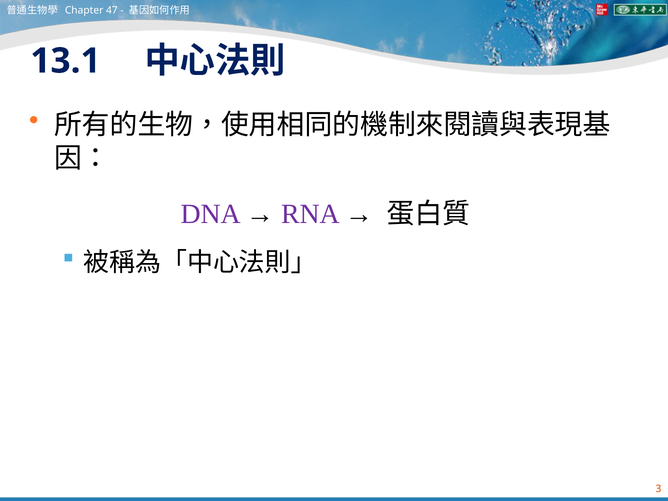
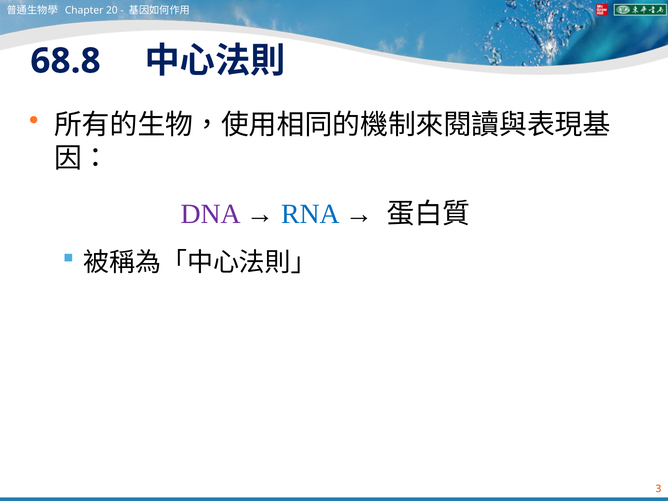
47: 47 -> 20
13.1: 13.1 -> 68.8
RNA colour: purple -> blue
